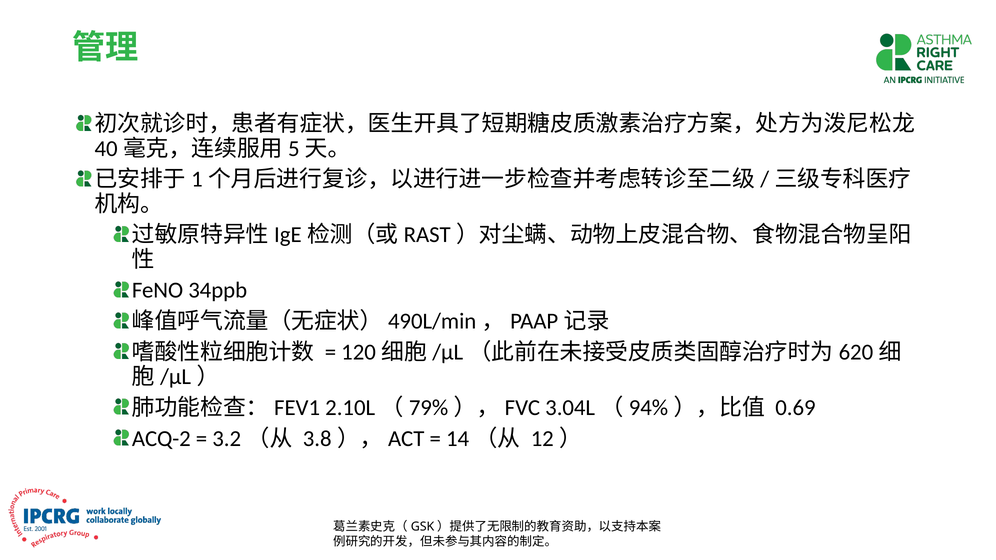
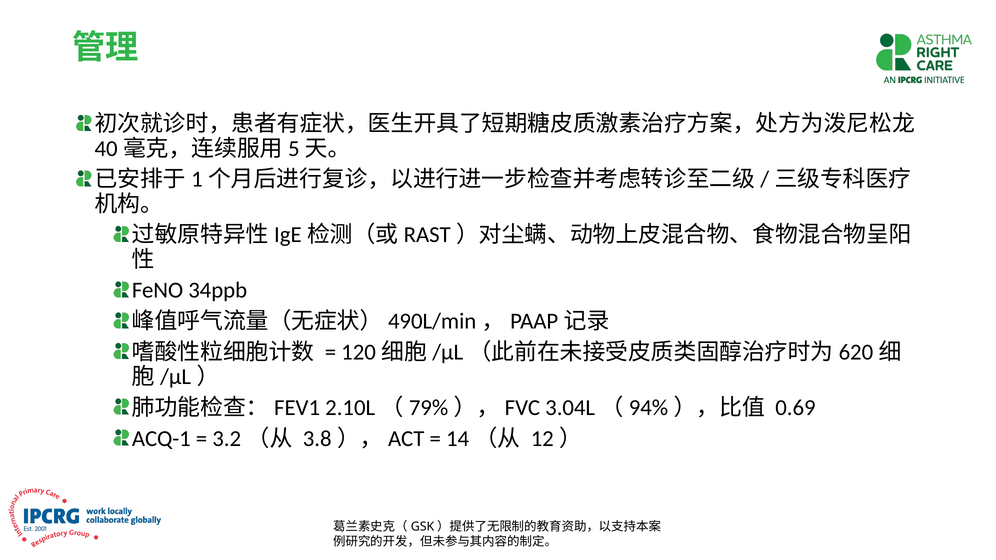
ACQ-2: ACQ-2 -> ACQ-1
